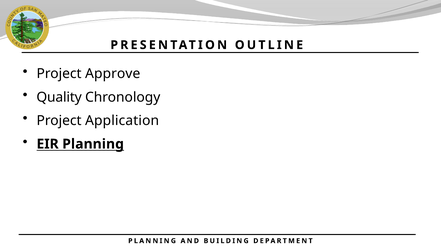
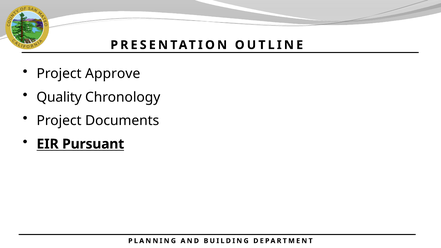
Application: Application -> Documents
EIR Planning: Planning -> Pursuant
